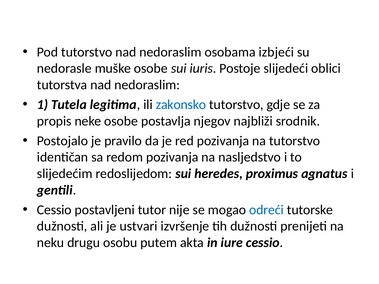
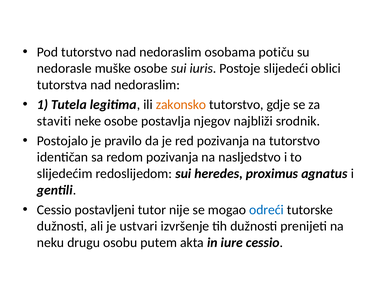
izbjeći: izbjeći -> potiču
zakonsko colour: blue -> orange
propis: propis -> staviti
